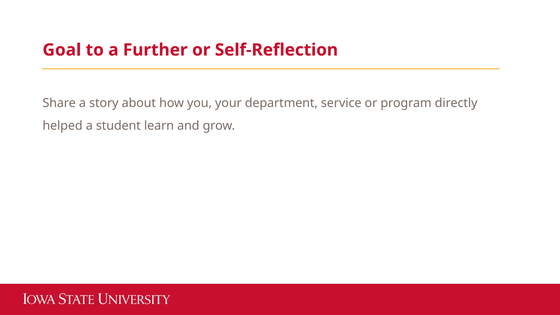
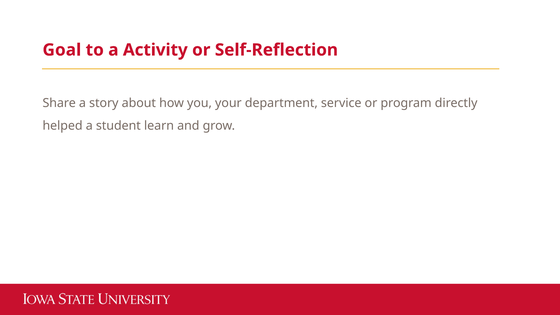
Further: Further -> Activity
